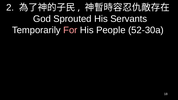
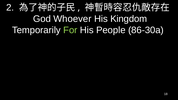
Sprouted: Sprouted -> Whoever
Servants: Servants -> Kingdom
For colour: pink -> light green
52-30a: 52-30a -> 86-30a
